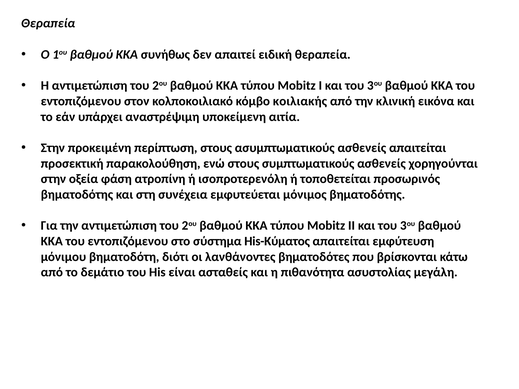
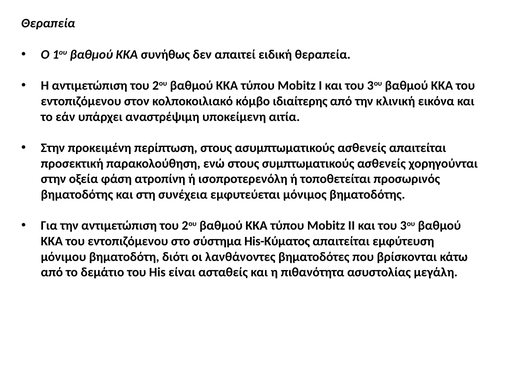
κοιλιακής: κοιλιακής -> ιδιαίτερης
